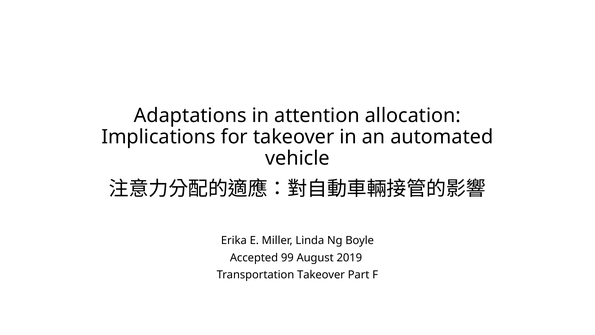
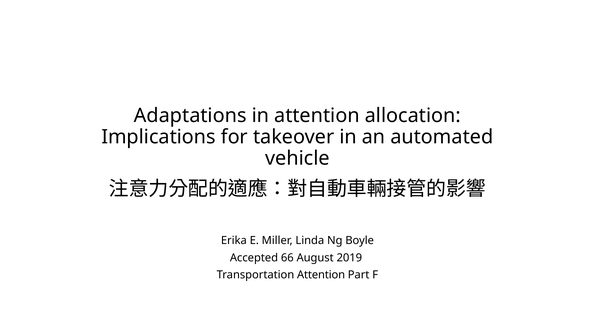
99: 99 -> 66
Transportation Takeover: Takeover -> Attention
